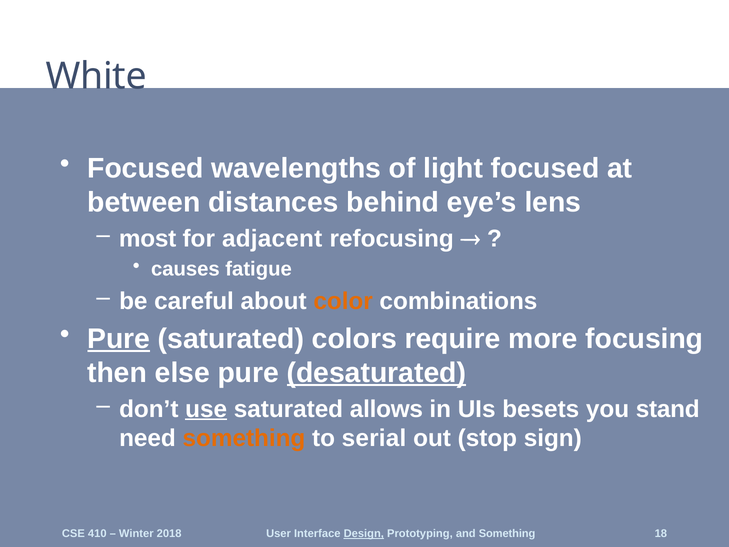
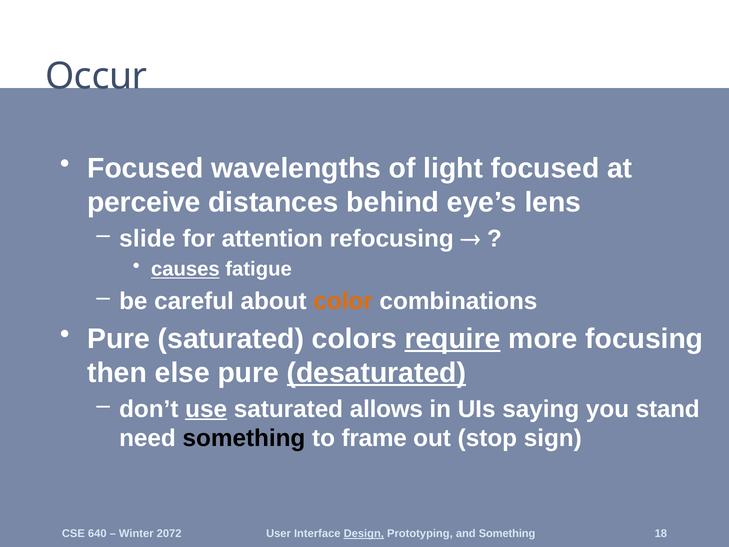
White: White -> Occur
between: between -> perceive
most: most -> slide
adjacent: adjacent -> attention
causes underline: none -> present
Pure at (119, 339) underline: present -> none
require underline: none -> present
besets: besets -> saying
something at (244, 438) colour: orange -> black
serial: serial -> frame
410: 410 -> 640
2018: 2018 -> 2072
